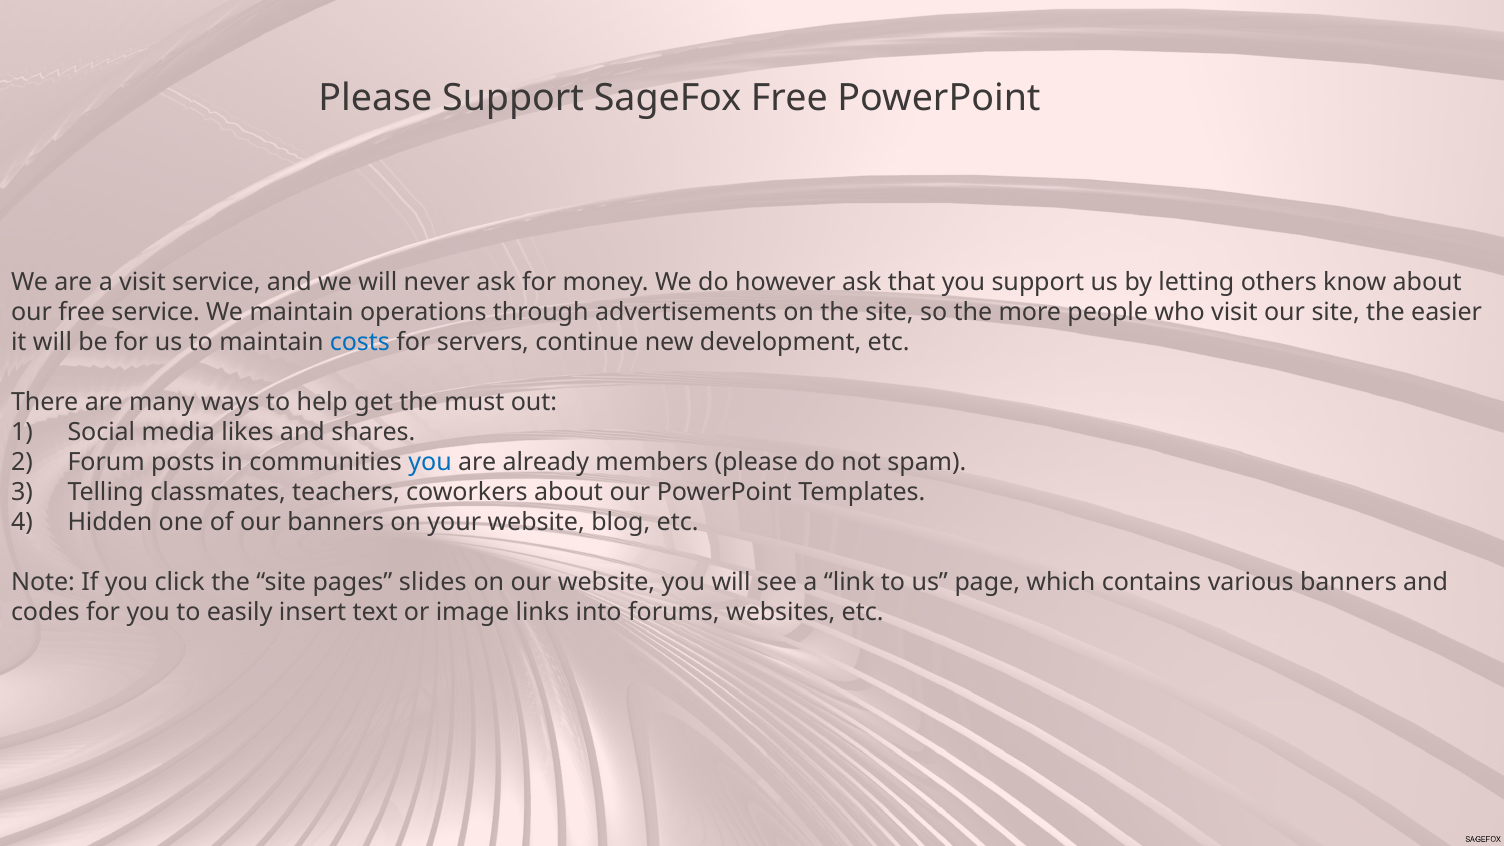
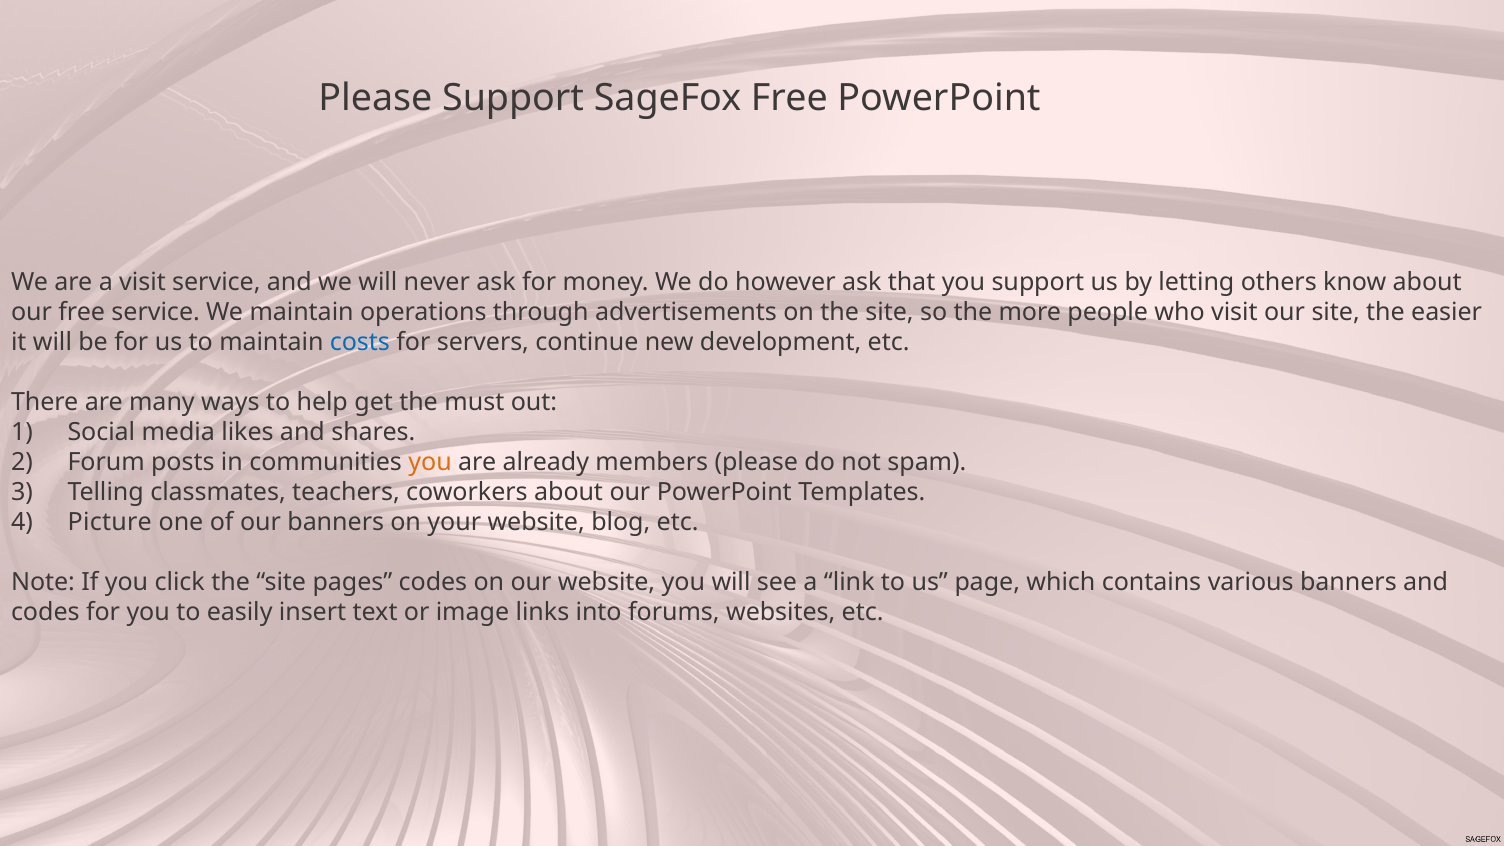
you at (430, 462) colour: blue -> orange
Hidden: Hidden -> Picture
pages slides: slides -> codes
